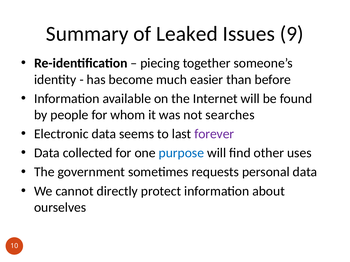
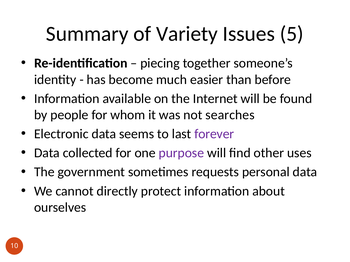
Leaked: Leaked -> Variety
9: 9 -> 5
purpose colour: blue -> purple
